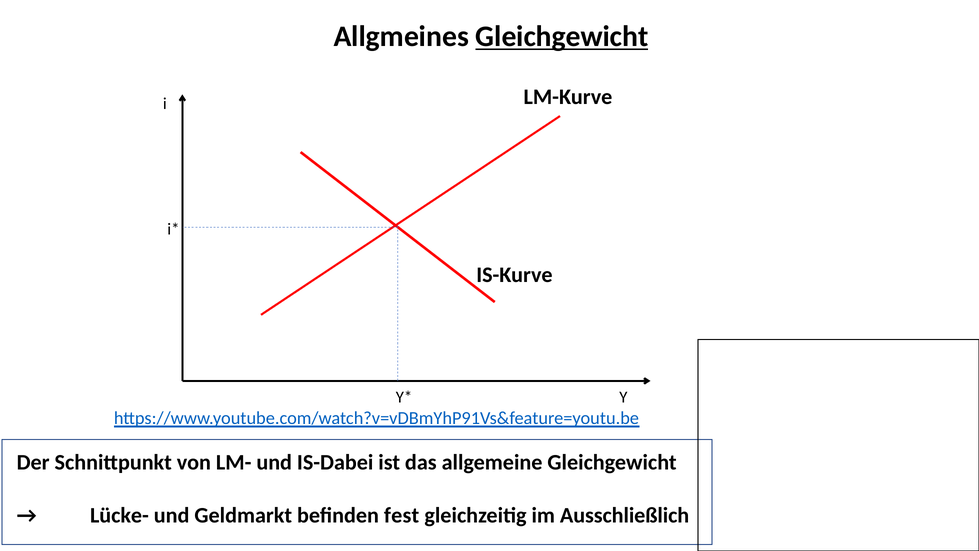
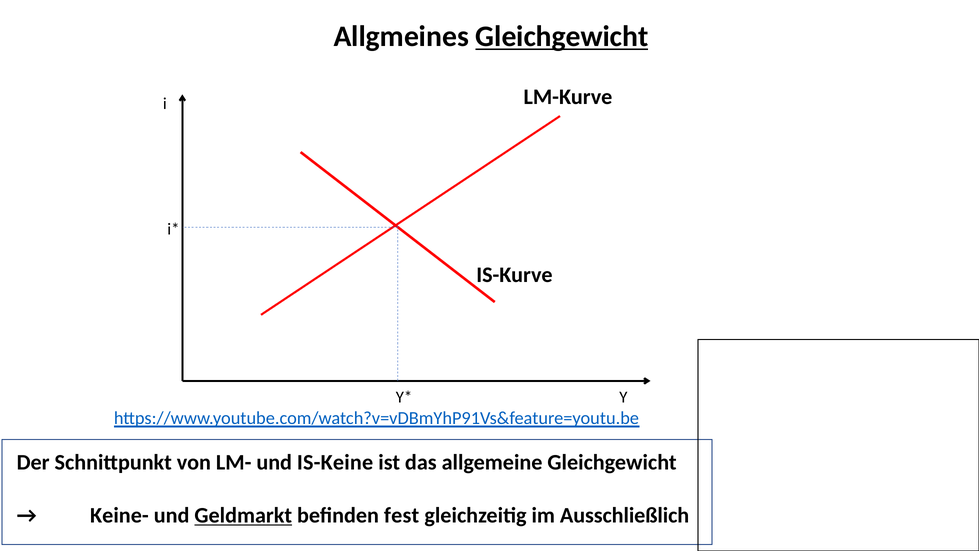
IS-Dabei: IS-Dabei -> IS-Keine
Lücke-: Lücke- -> Keine-
Geldmarkt underline: none -> present
